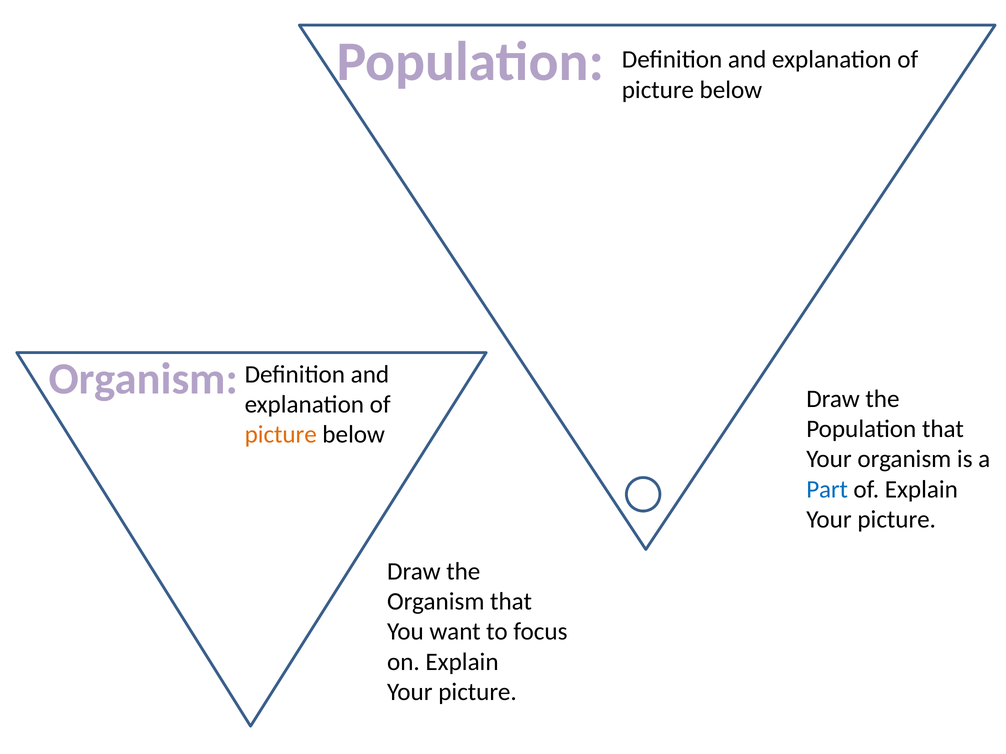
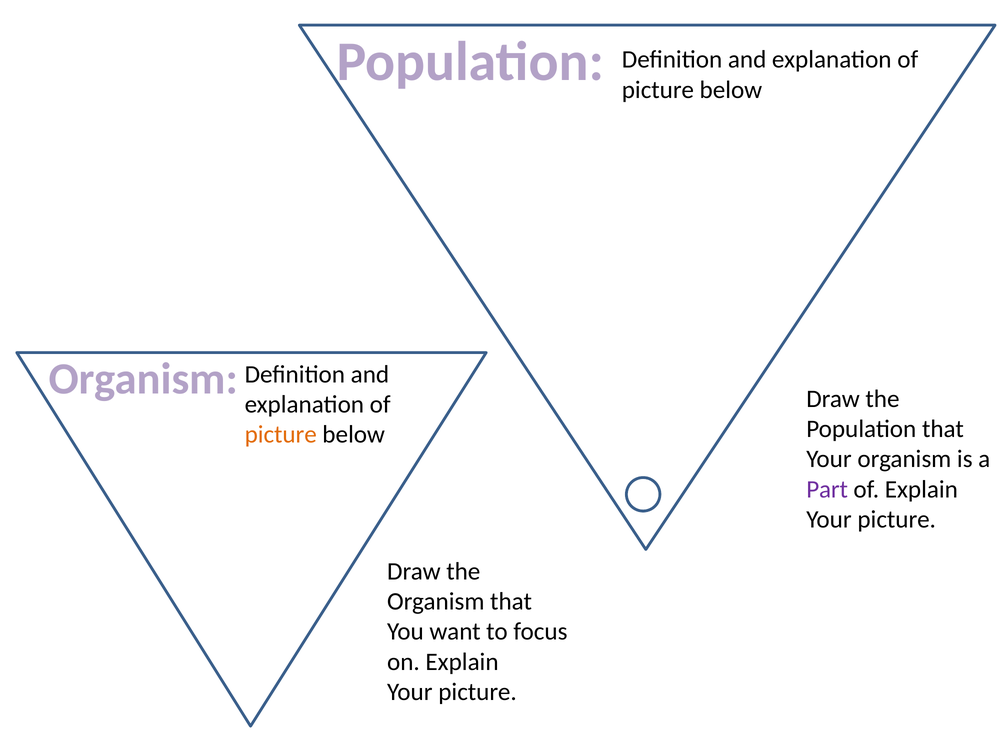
Part colour: blue -> purple
